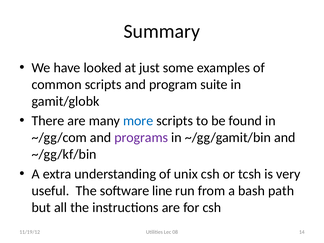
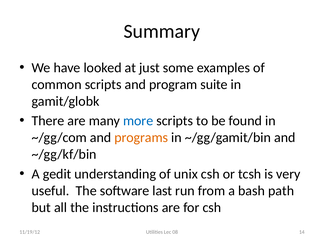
programs colour: purple -> orange
extra: extra -> gedit
line: line -> last
